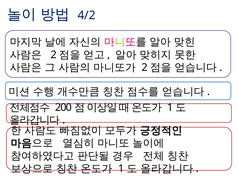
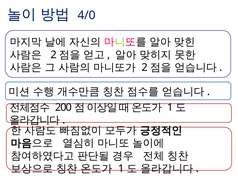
4/2: 4/2 -> 4/0
